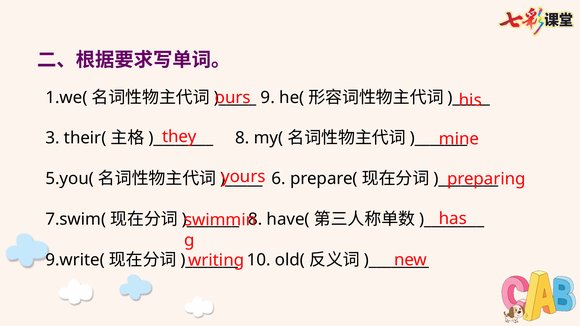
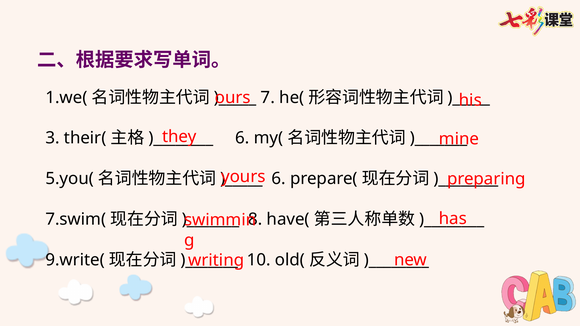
9: 9 -> 7
8 at (242, 138): 8 -> 6
